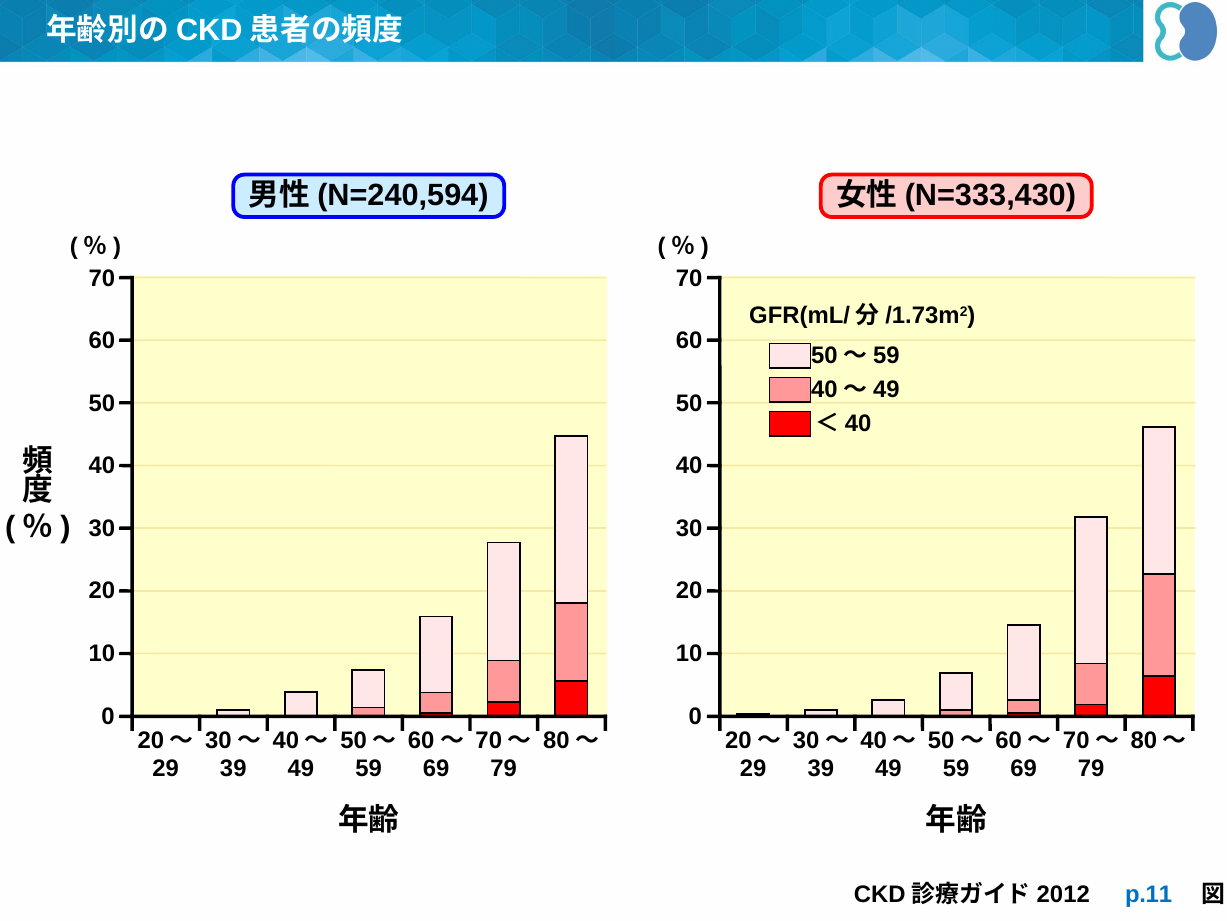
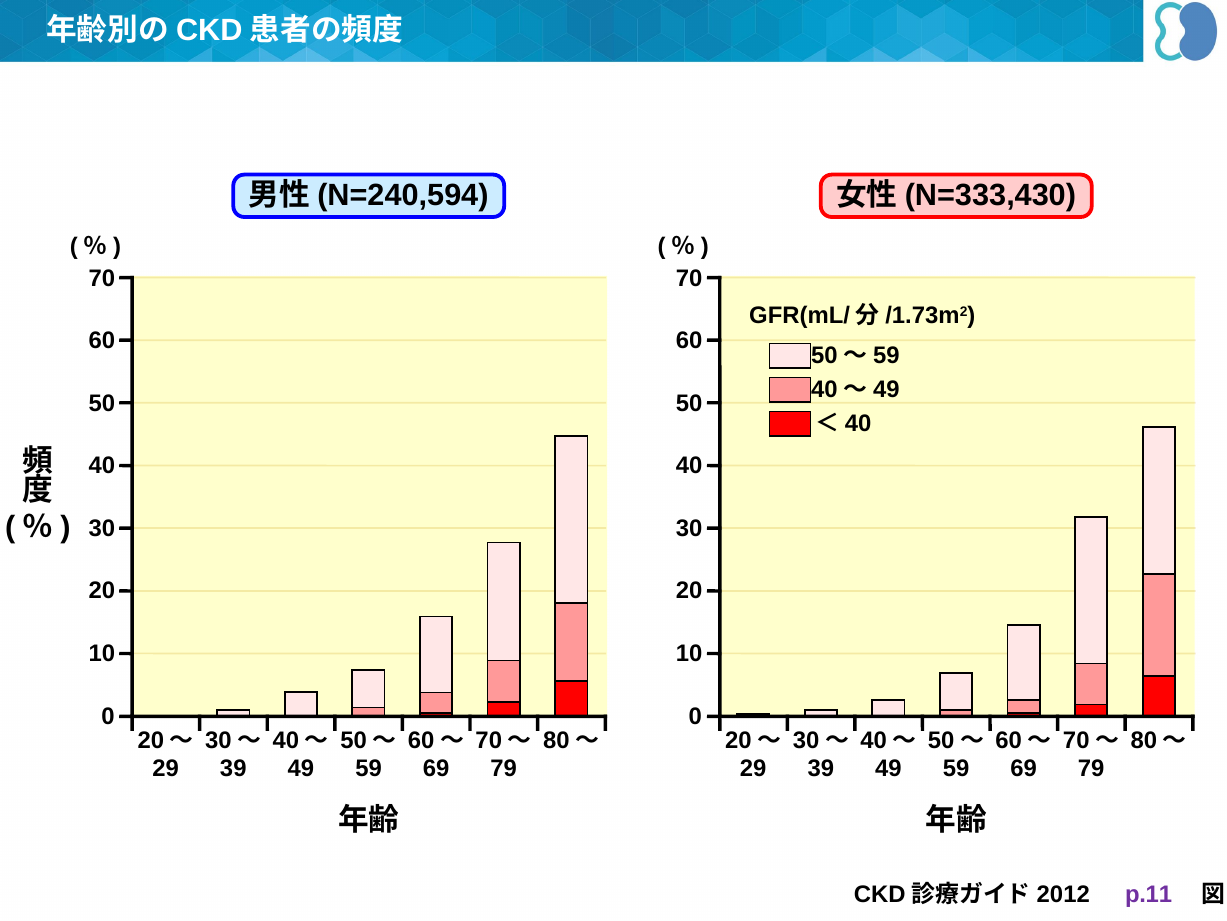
p.11 colour: blue -> purple
